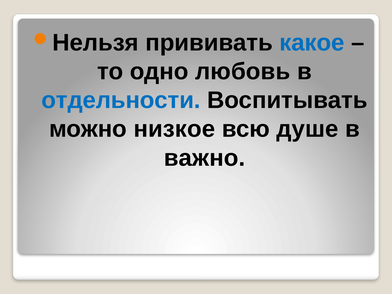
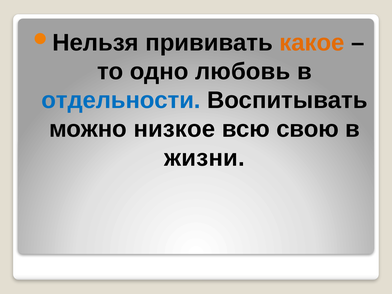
какое colour: blue -> orange
душе: душе -> свою
важно: важно -> жизни
